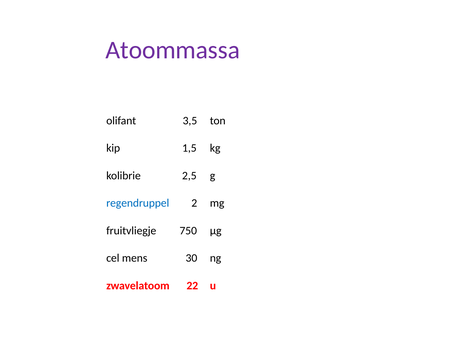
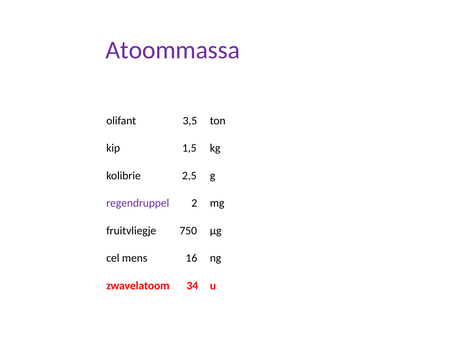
regendruppel colour: blue -> purple
30: 30 -> 16
22: 22 -> 34
